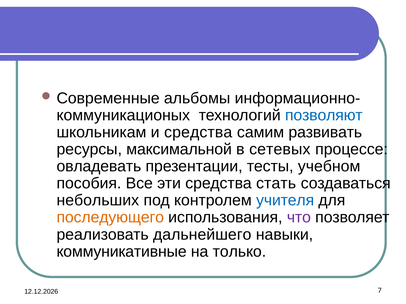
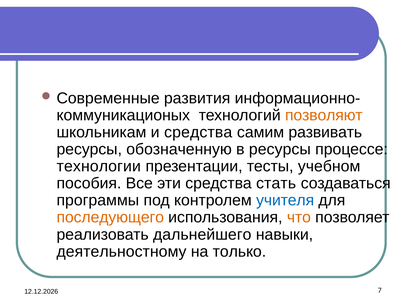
альбомы: альбомы -> развития
позволяют colour: blue -> orange
максимальной: максимальной -> обозначенную
в сетевых: сетевых -> ресурсы
овладевать: овладевать -> технологии
небольших: небольших -> программы
что colour: purple -> orange
коммуникативные: коммуникативные -> деятельностному
